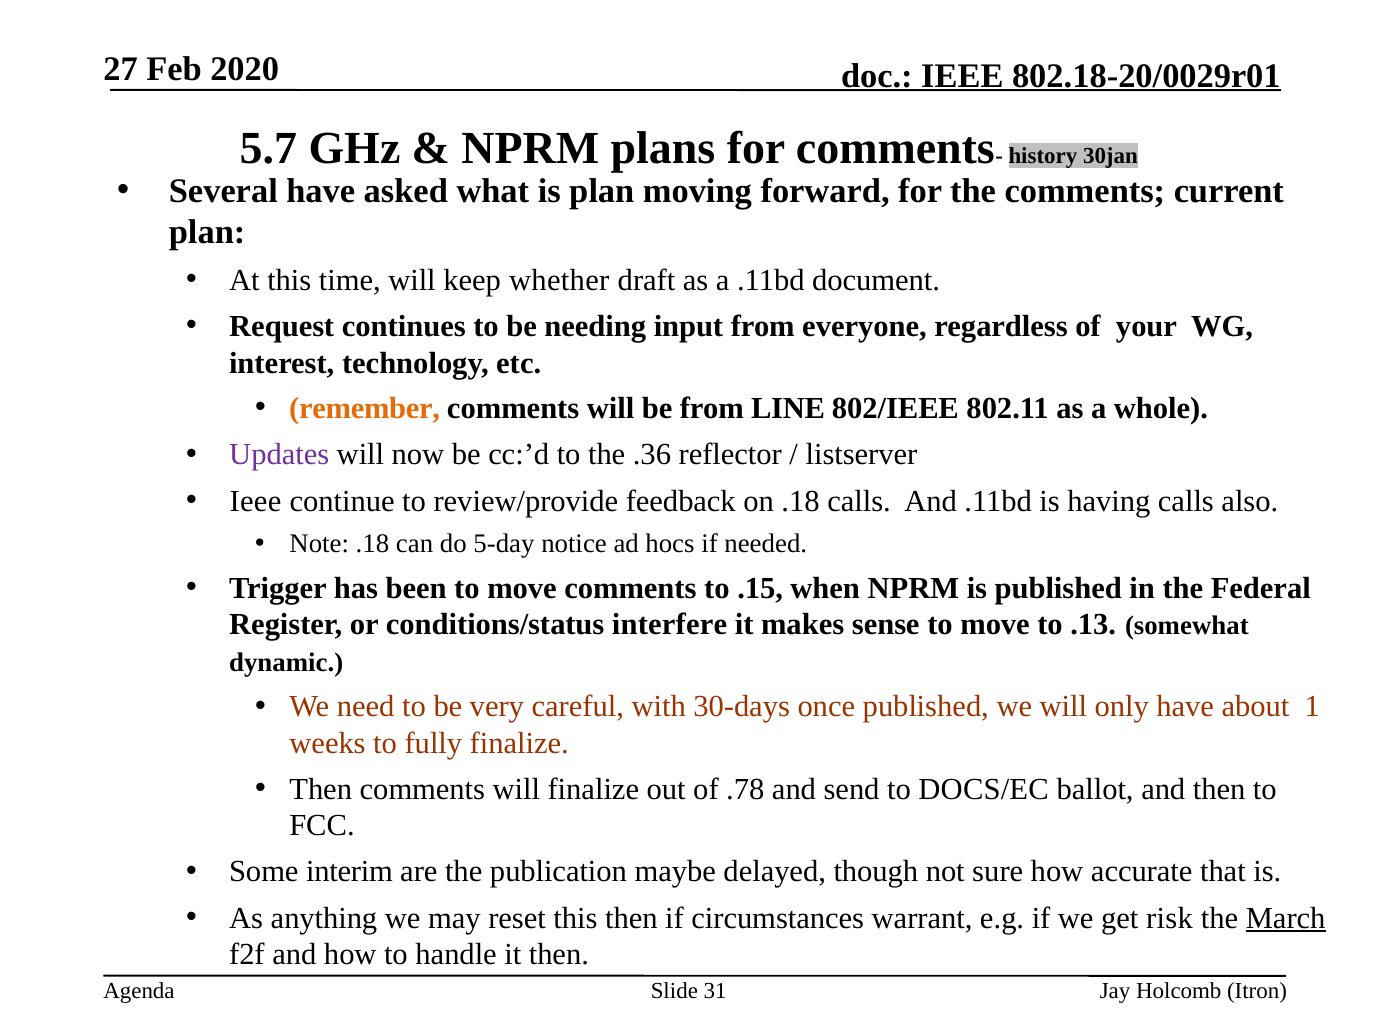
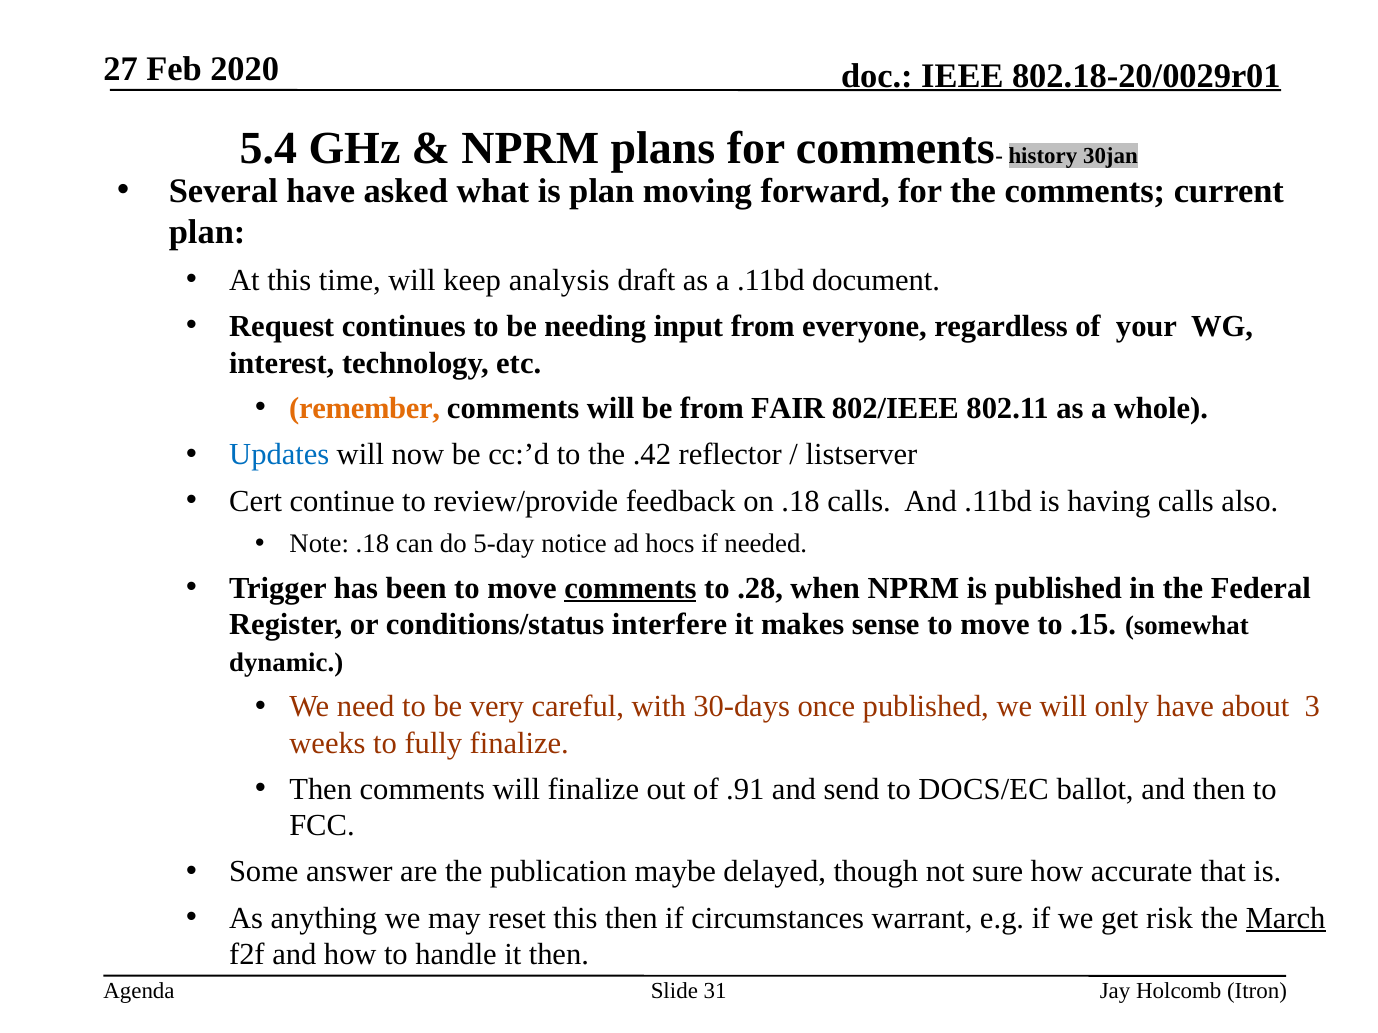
5.7: 5.7 -> 5.4
whether: whether -> analysis
LINE: LINE -> FAIR
Updates colour: purple -> blue
.36: .36 -> .42
Ieee at (256, 501): Ieee -> Cert
comments at (630, 588) underline: none -> present
.15: .15 -> .28
.13: .13 -> .15
1: 1 -> 3
.78: .78 -> .91
interim: interim -> answer
